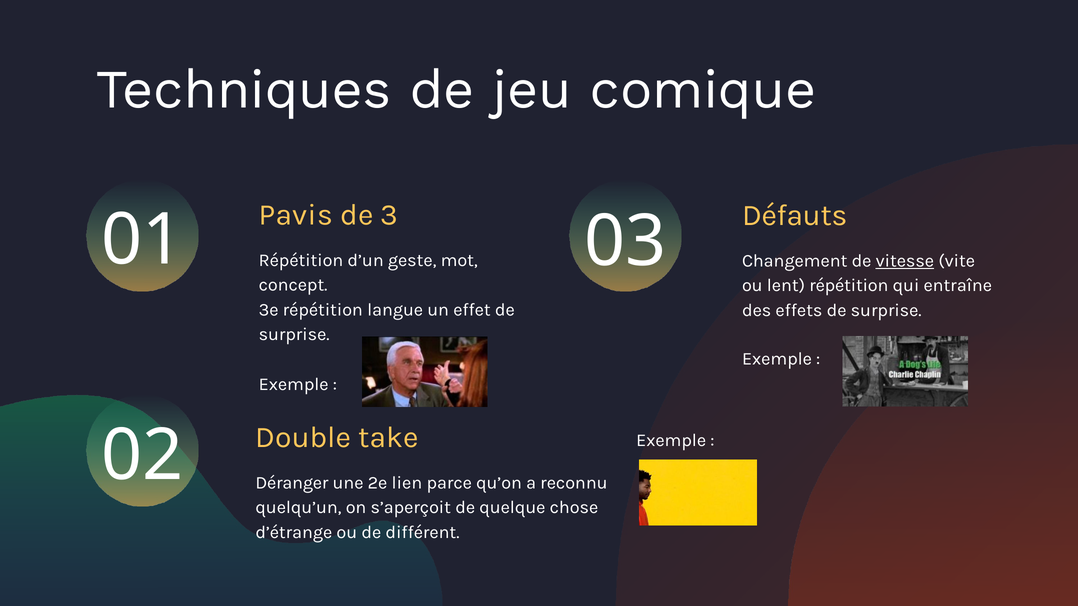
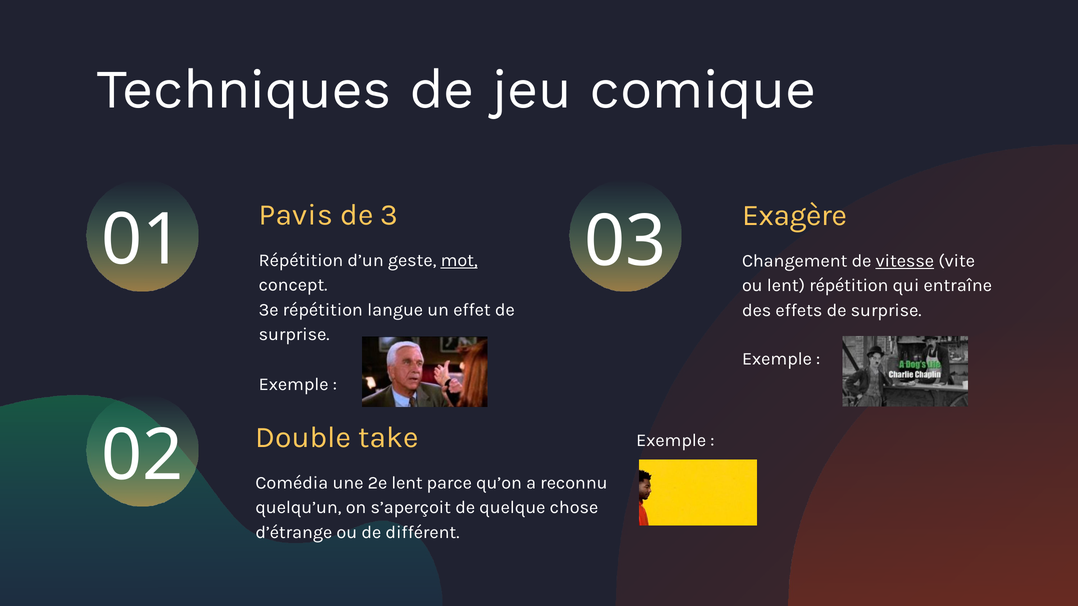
Défauts: Défauts -> Exagère
mot underline: none -> present
Déranger: Déranger -> Comédia
2e lien: lien -> lent
